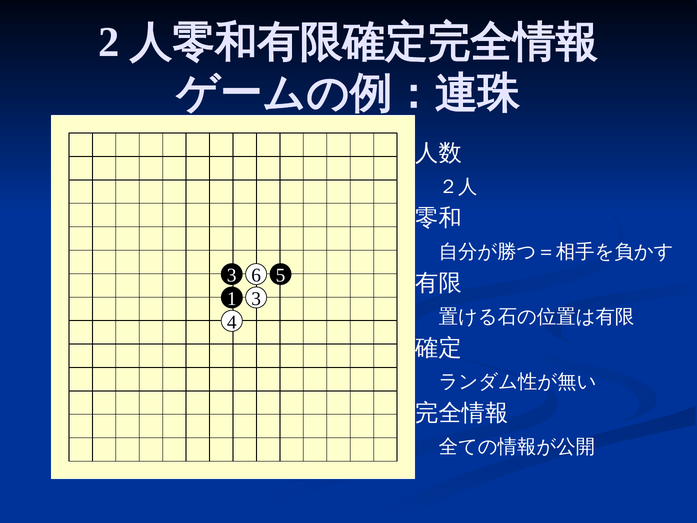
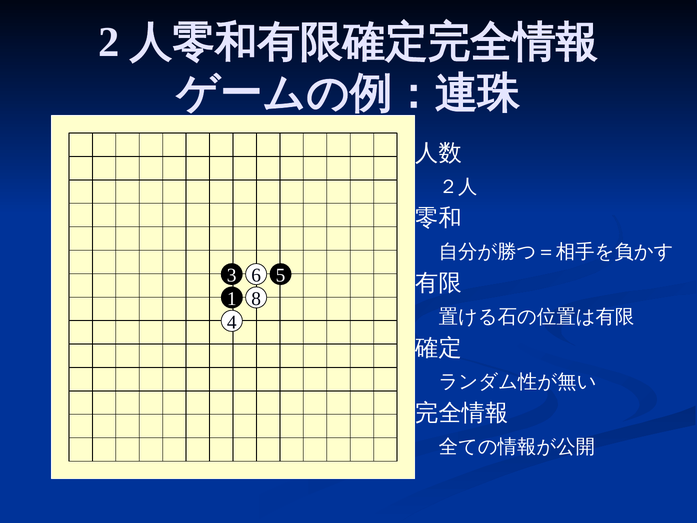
1 3: 3 -> 8
